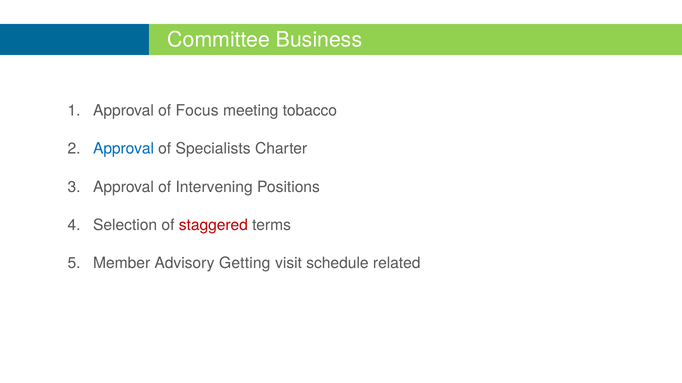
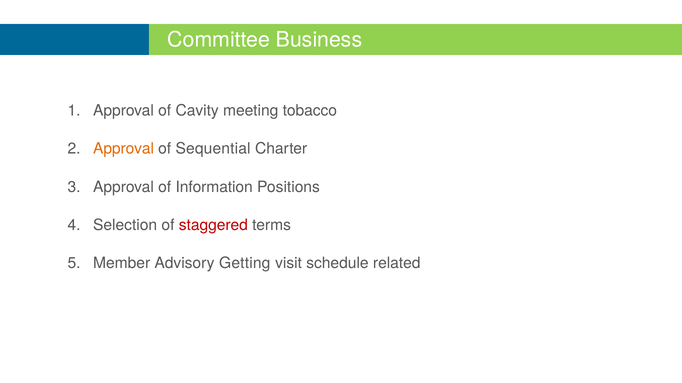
Focus: Focus -> Cavity
Approval at (124, 149) colour: blue -> orange
Specialists: Specialists -> Sequential
Intervening: Intervening -> Information
